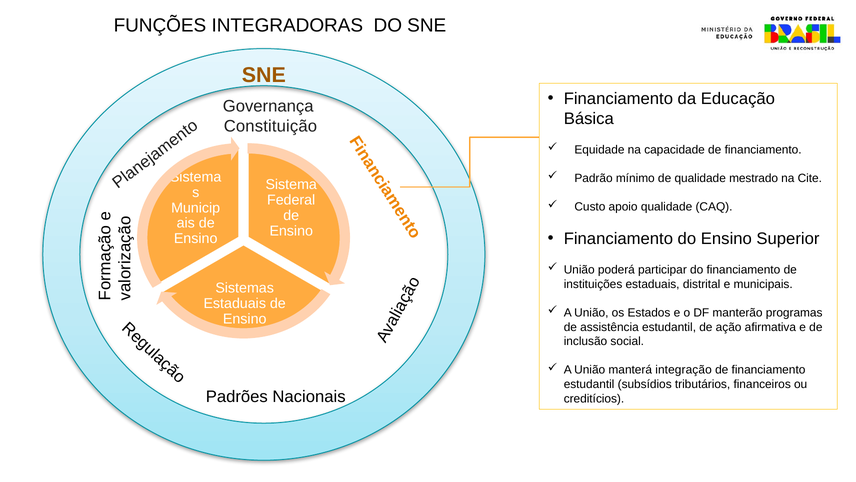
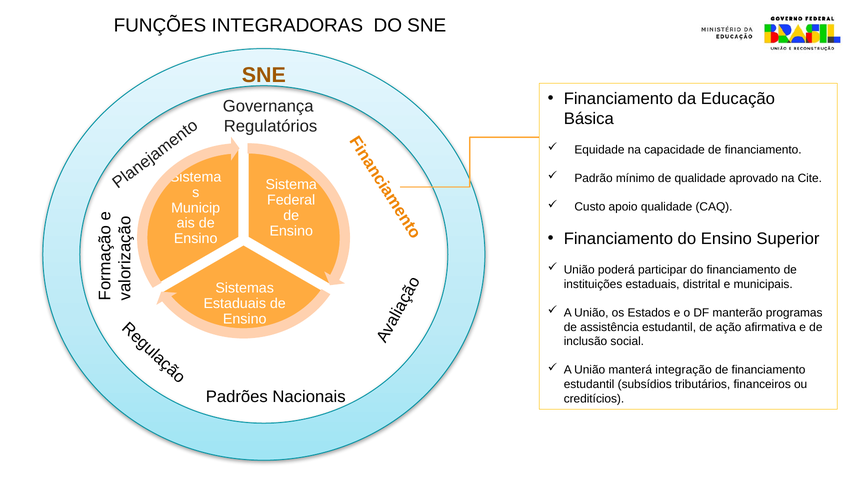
Constituição: Constituição -> Regulatórios
mestrado: mestrado -> aprovado
